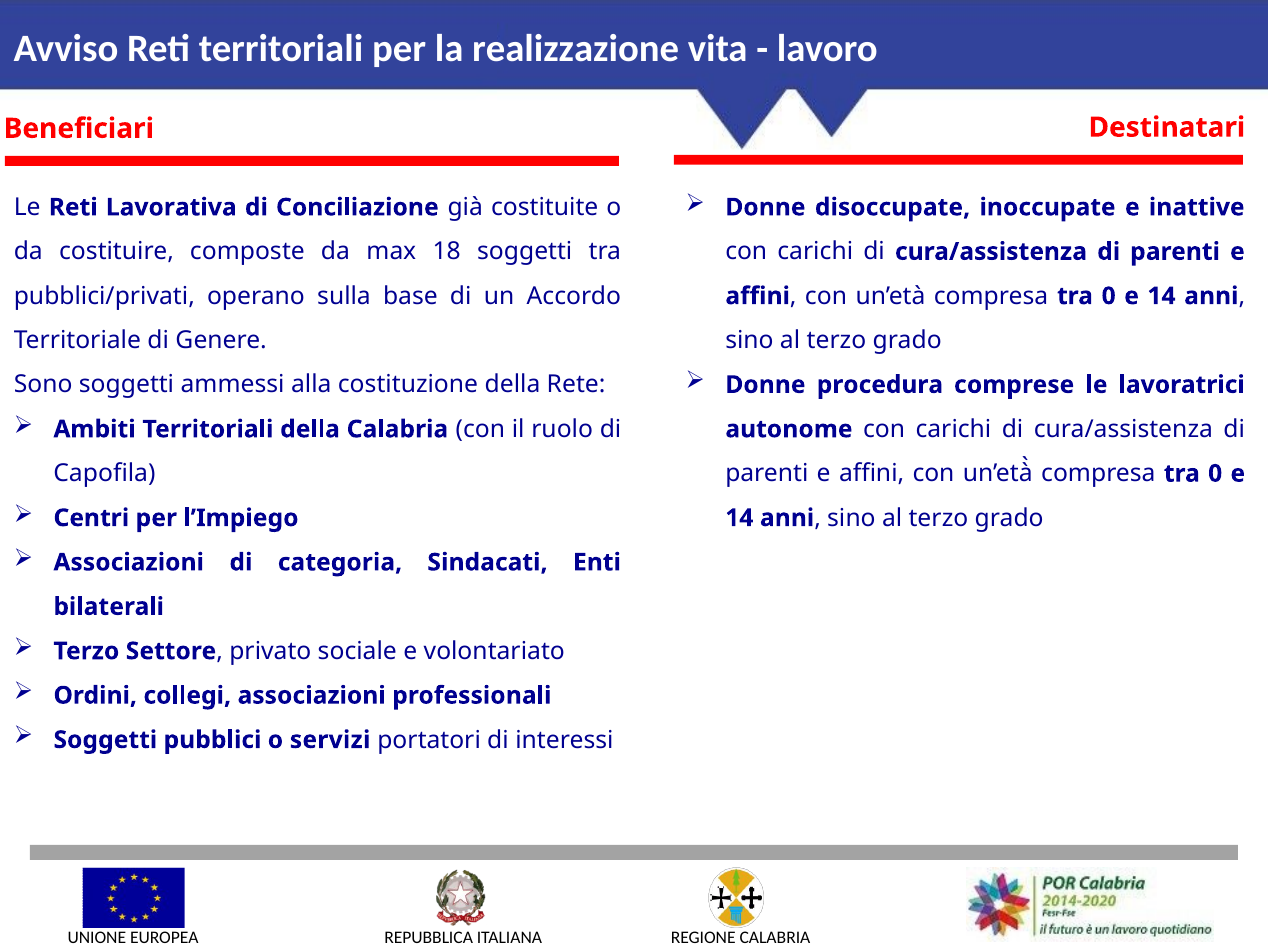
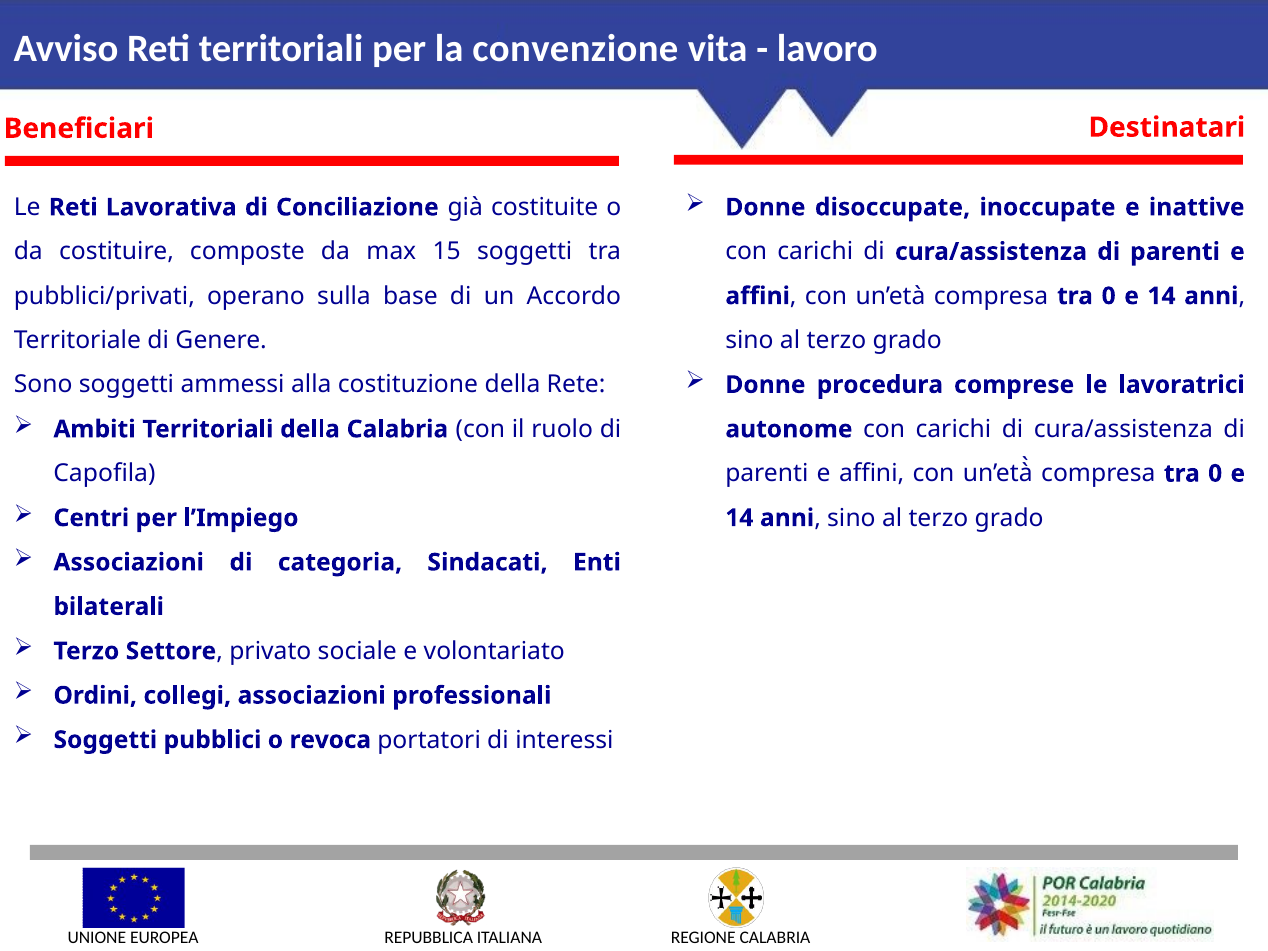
realizzazione: realizzazione -> convenzione
18: 18 -> 15
servizi: servizi -> revoca
